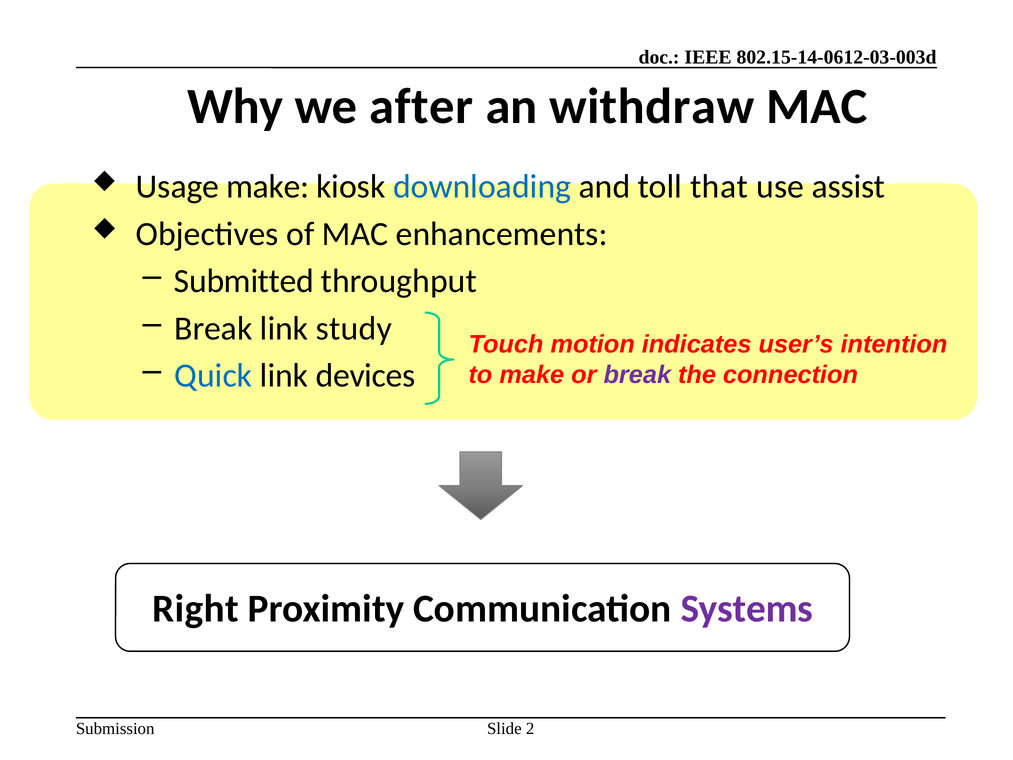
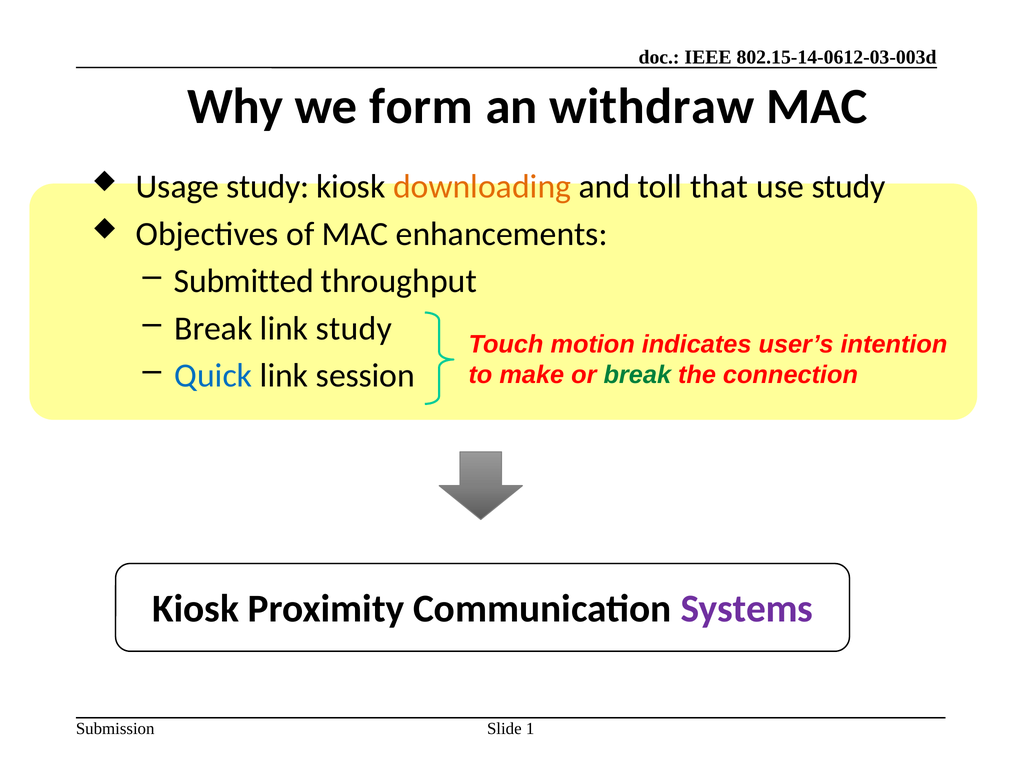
after: after -> form
Usage make: make -> study
downloading colour: blue -> orange
use assist: assist -> study
devices: devices -> session
break at (637, 375) colour: purple -> green
Right at (195, 609): Right -> Kiosk
2: 2 -> 1
